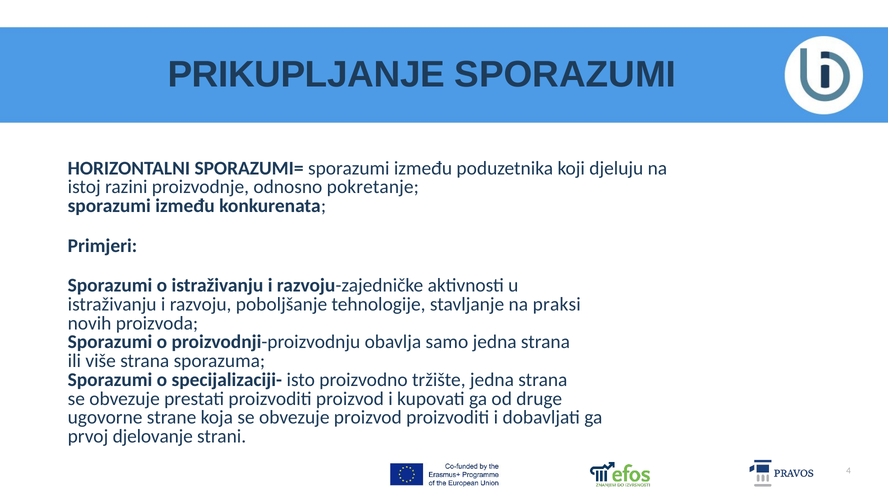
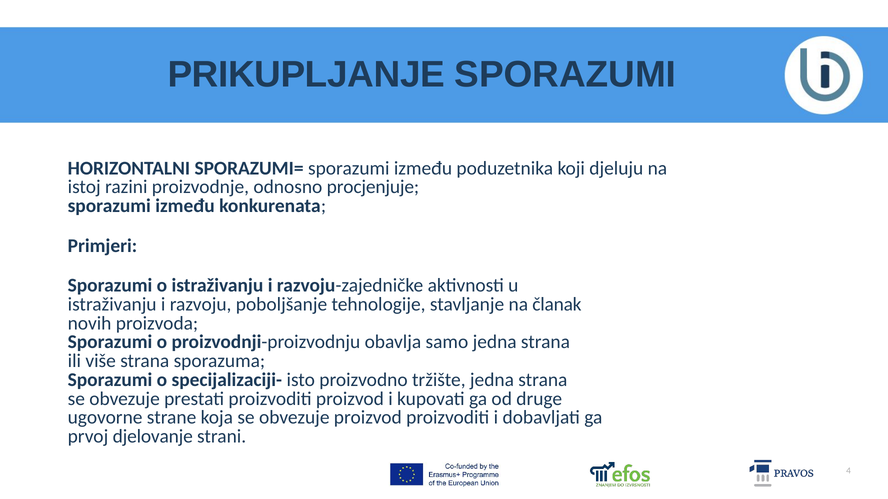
pokretanje: pokretanje -> procjenjuje
praksi: praksi -> članak
